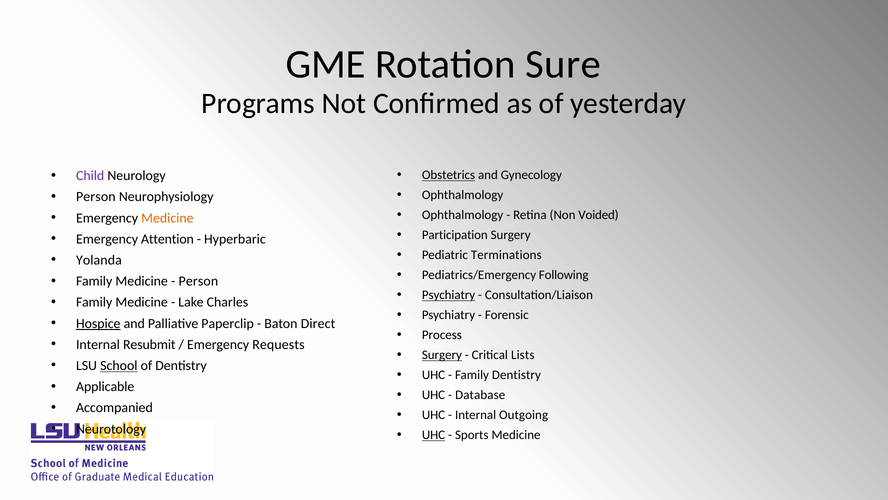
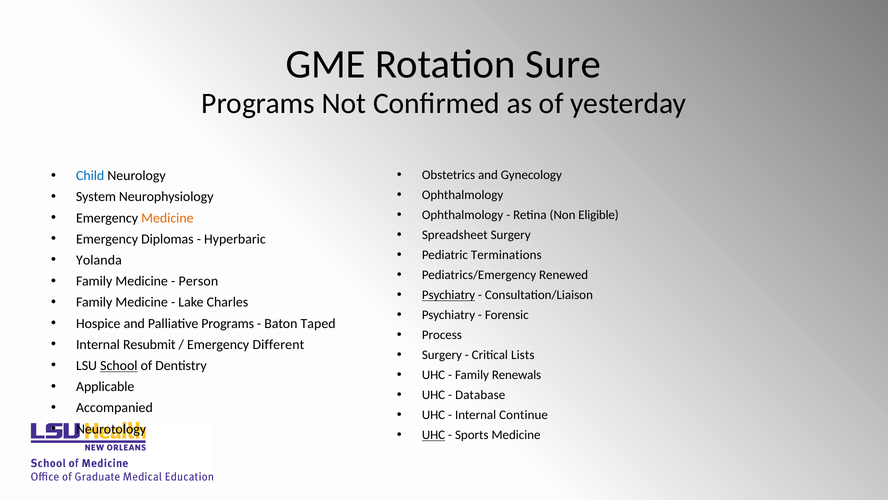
Obstetrics underline: present -> none
Child colour: purple -> blue
Person at (96, 197): Person -> System
Voided: Voided -> Eligible
Participation: Participation -> Spreadsheet
Attention: Attention -> Diplomas
Following: Following -> Renewed
Hospice underline: present -> none
Palliative Paperclip: Paperclip -> Programs
Direct: Direct -> Taped
Requests: Requests -> Different
Surgery at (442, 355) underline: present -> none
Family Dentistry: Dentistry -> Renewals
Outgoing: Outgoing -> Continue
